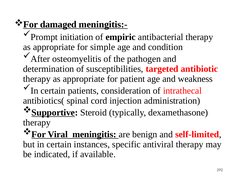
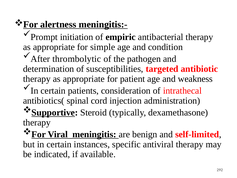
damaged: damaged -> alertness
osteomyelitis: osteomyelitis -> thrombolytic
